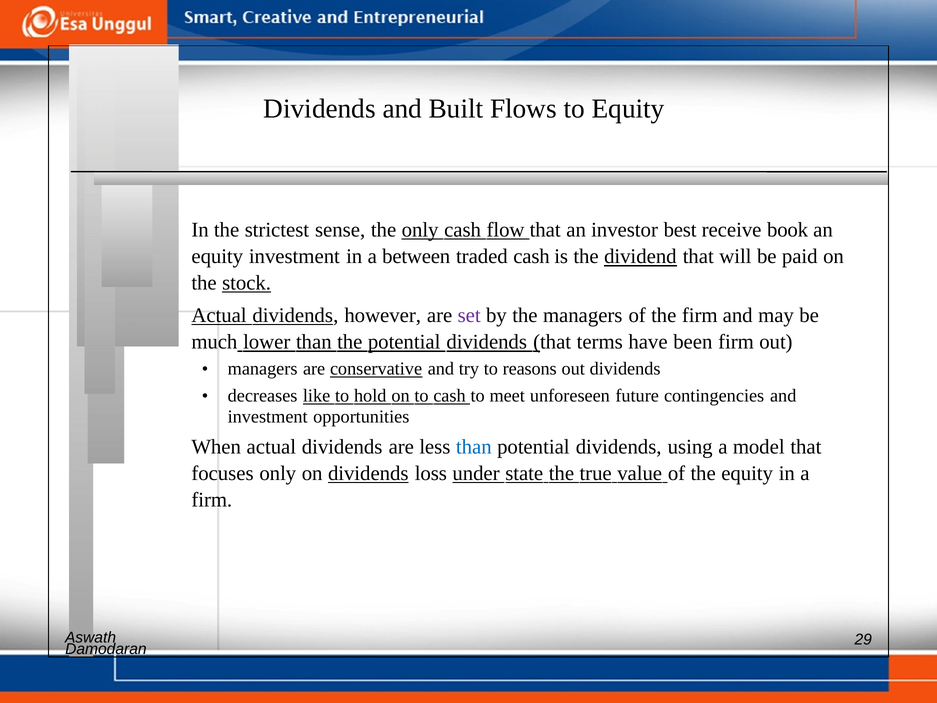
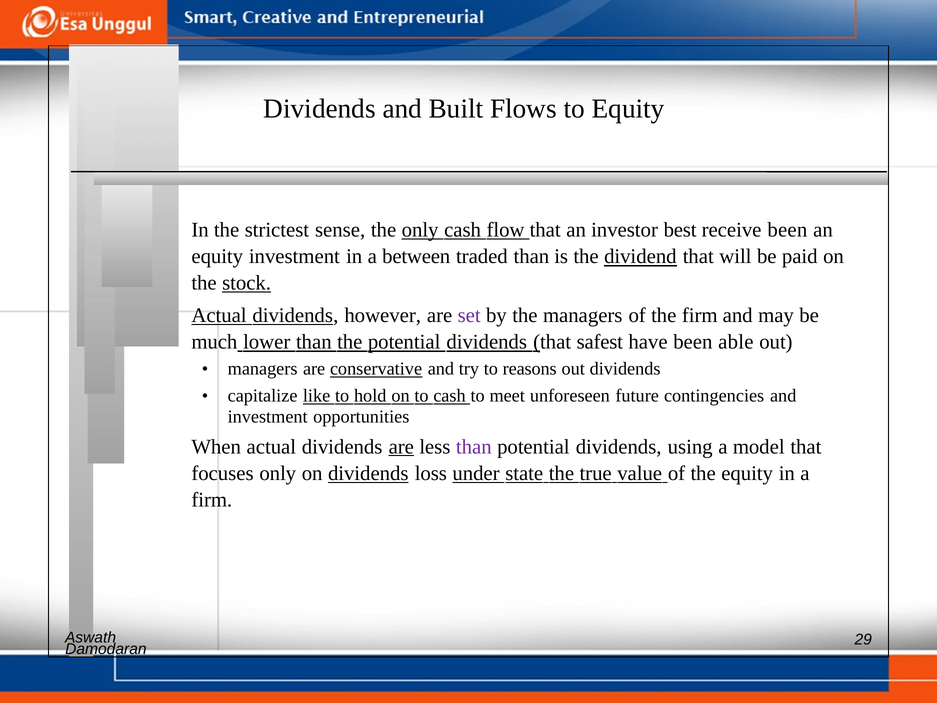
receive book: book -> been
traded cash: cash -> than
terms: terms -> safest
been firm: firm -> able
decreases: decreases -> capitalize
are at (401, 446) underline: none -> present
than at (474, 446) colour: blue -> purple
